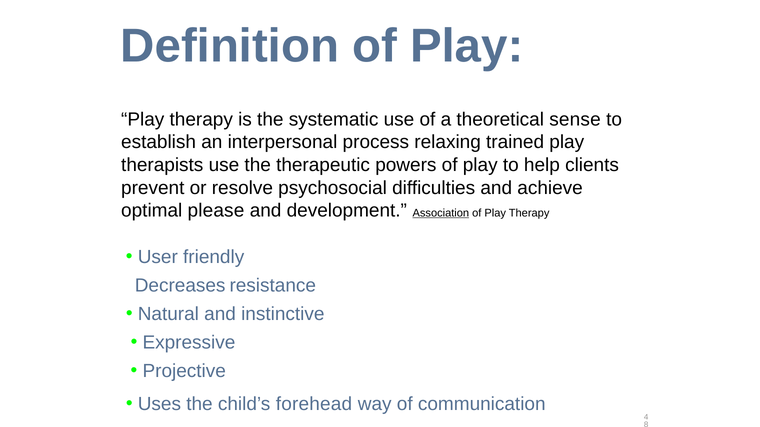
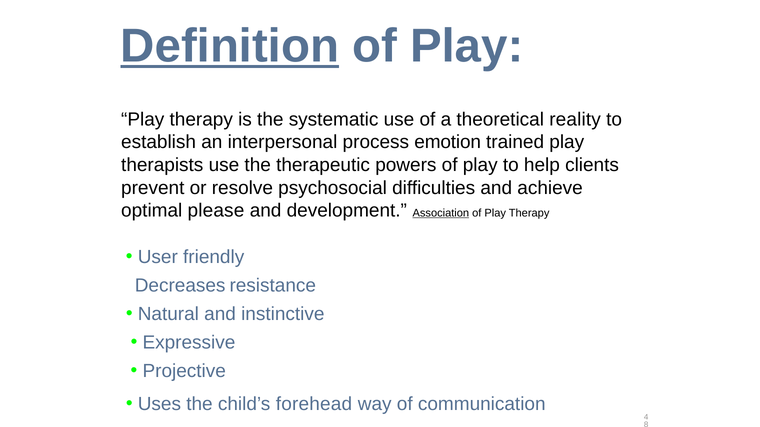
Definition underline: none -> present
sense: sense -> reality
relaxing: relaxing -> emotion
